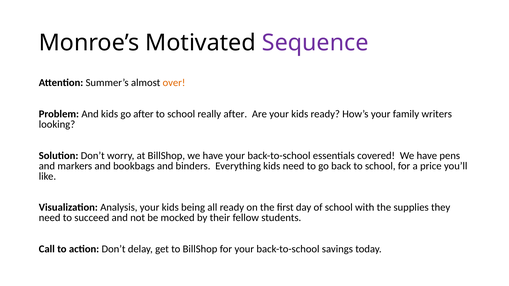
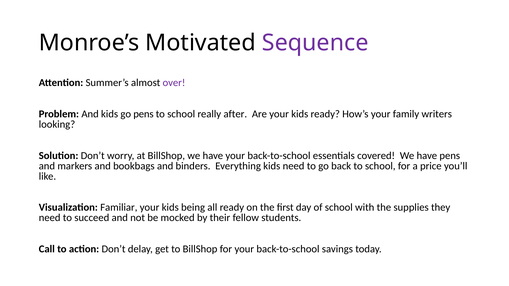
over colour: orange -> purple
go after: after -> pens
Analysis: Analysis -> Familiar
